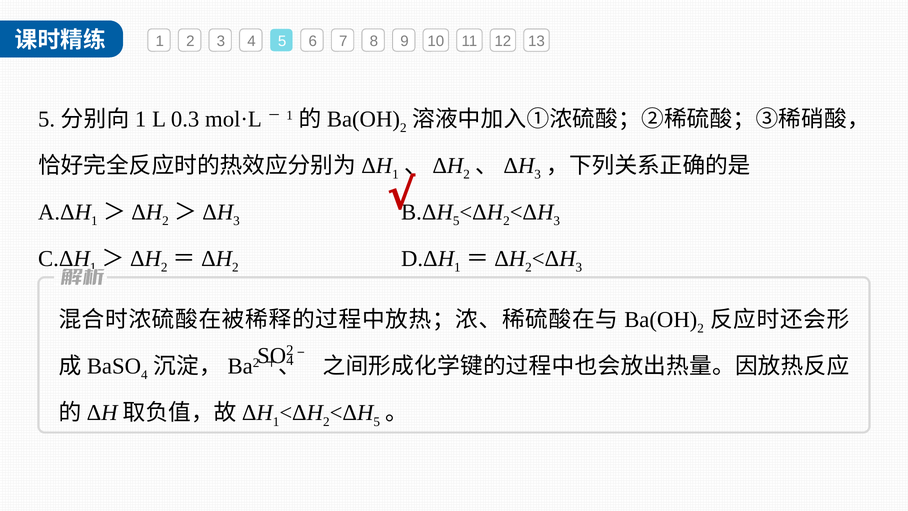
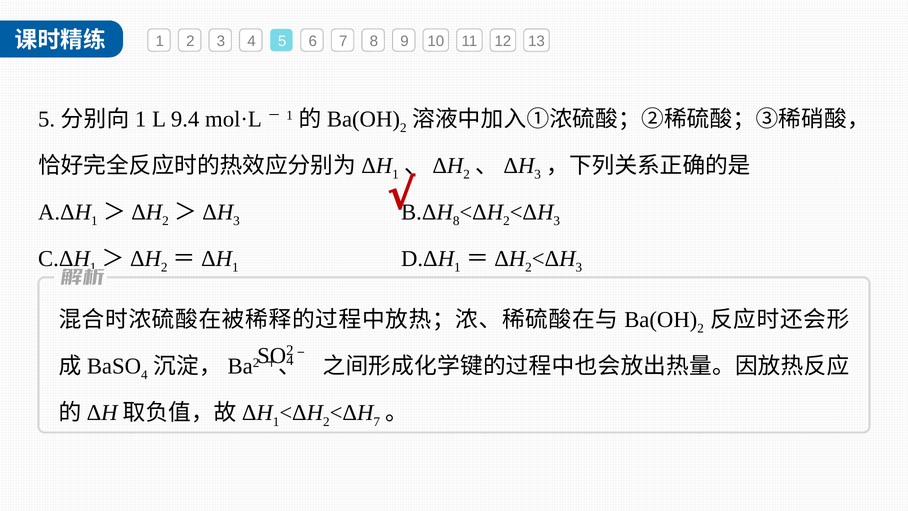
0.3: 0.3 -> 9.4
5 at (456, 221): 5 -> 8
2 at (235, 267): 2 -> 1
5 at (377, 421): 5 -> 7
